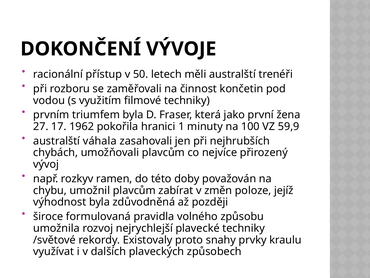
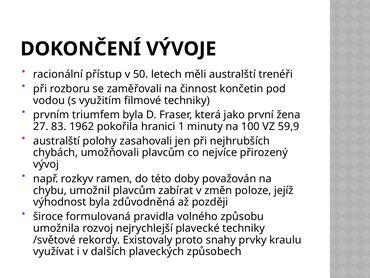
17: 17 -> 83
váhala: váhala -> polohy
